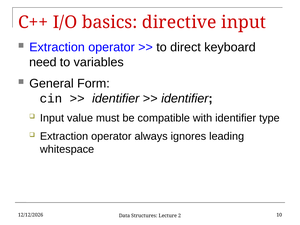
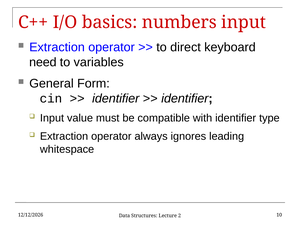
directive: directive -> numbers
